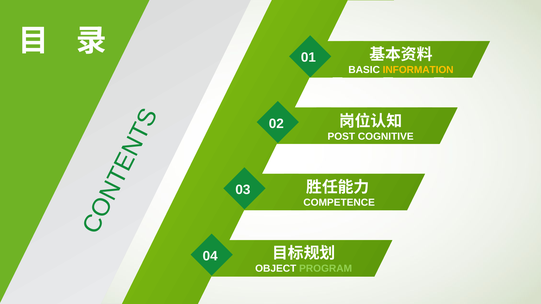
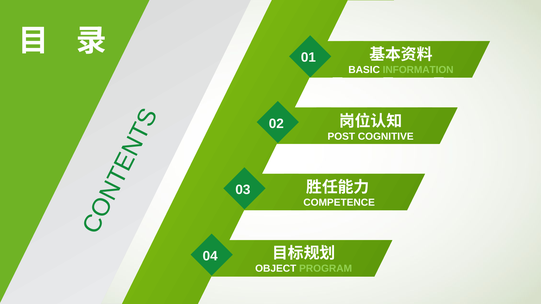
INFORMATION colour: yellow -> light green
